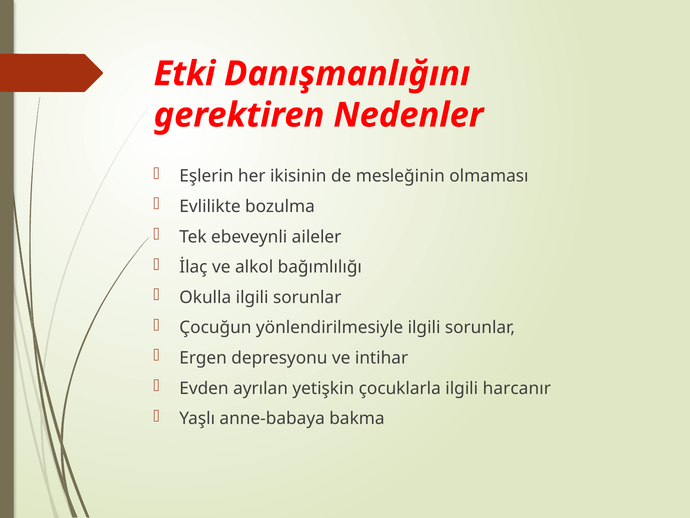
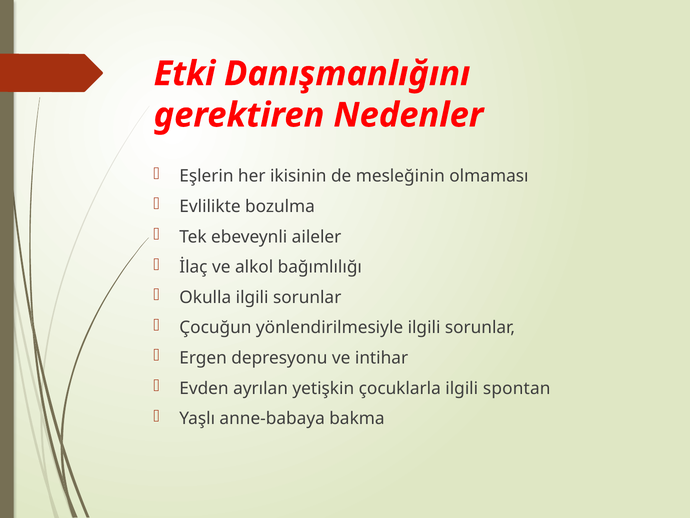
harcanır: harcanır -> spontan
